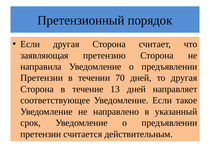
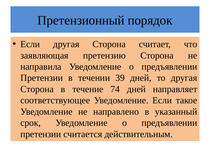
70: 70 -> 39
13: 13 -> 74
